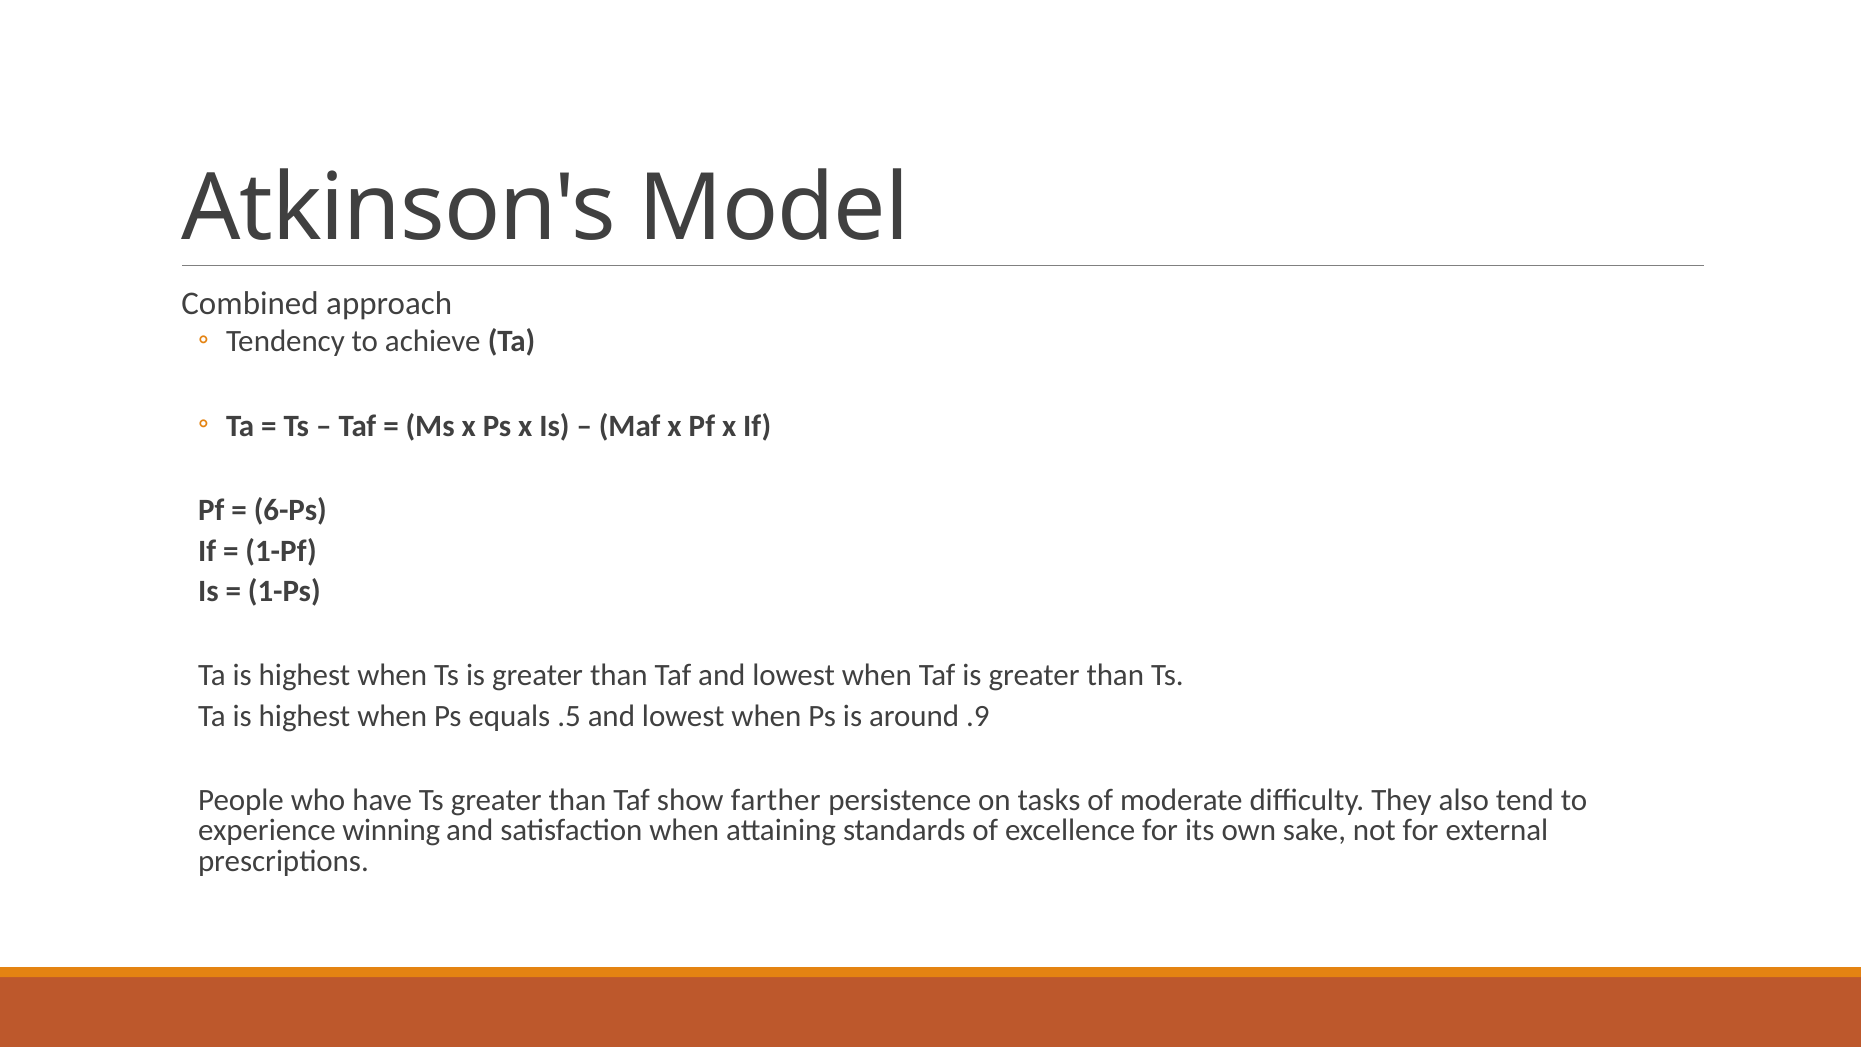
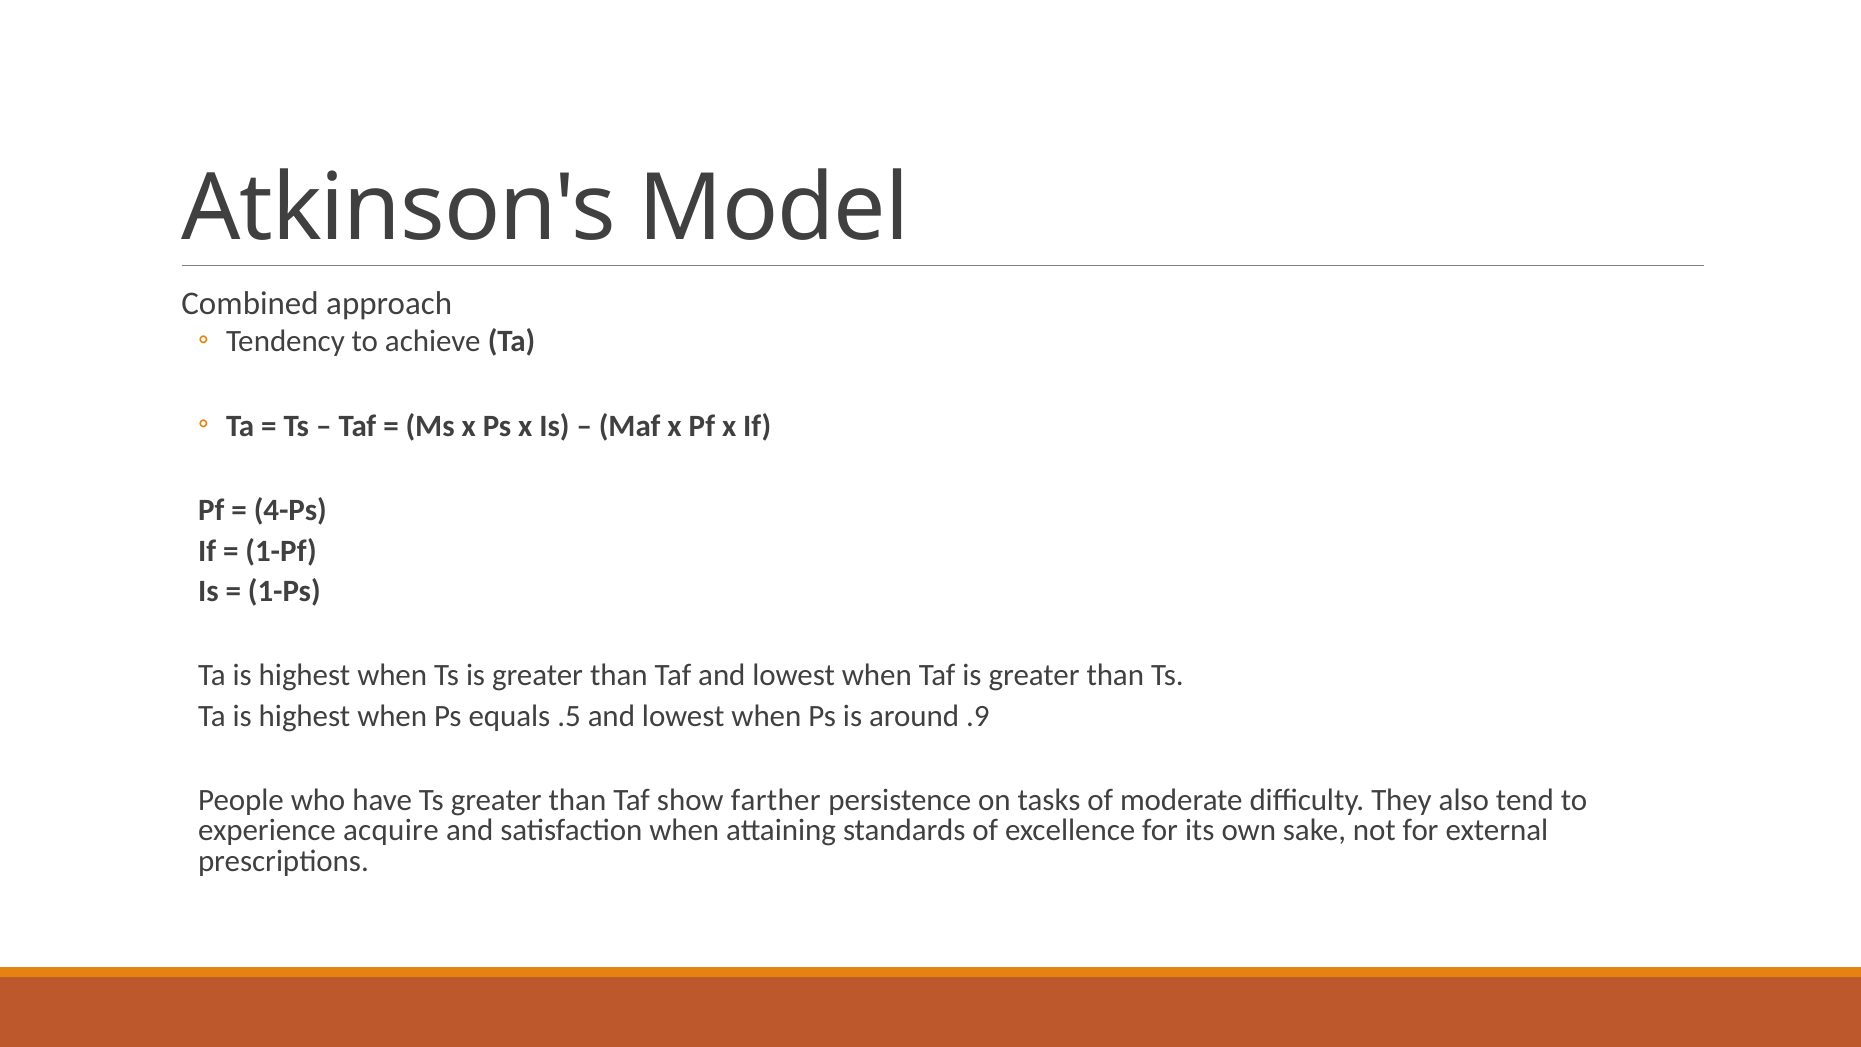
6-Ps: 6-Ps -> 4-Ps
winning: winning -> acquire
